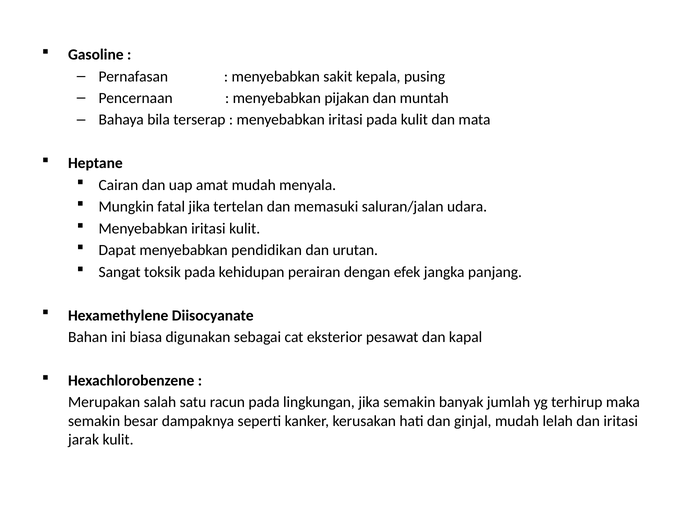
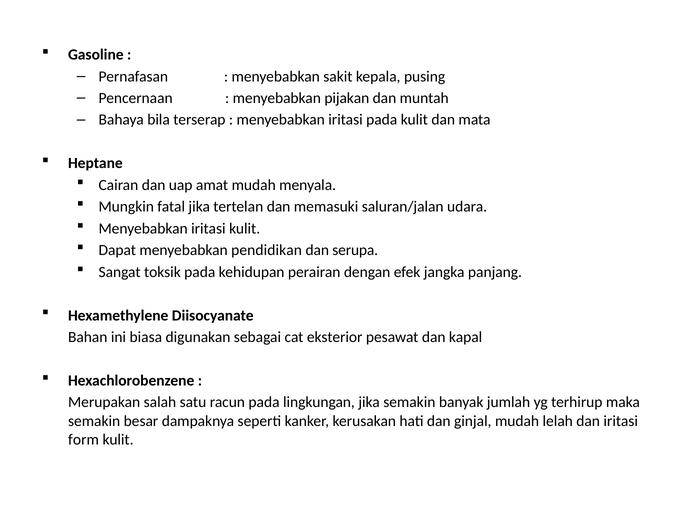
urutan: urutan -> serupa
jarak: jarak -> form
